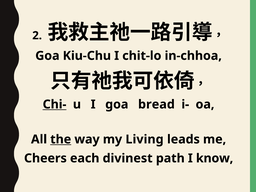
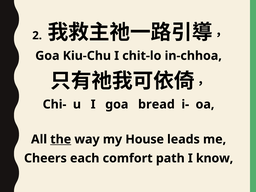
Chi- underline: present -> none
Living: Living -> House
divinest: divinest -> comfort
